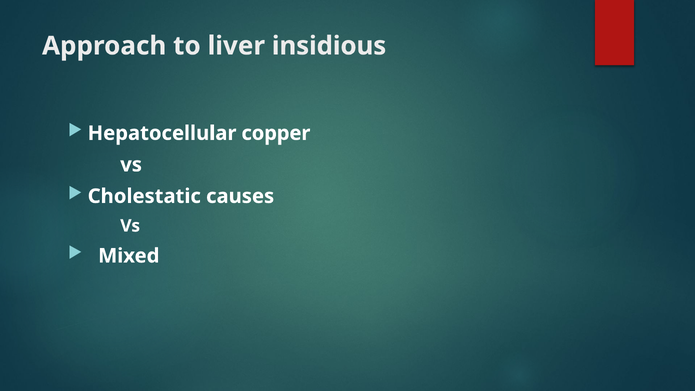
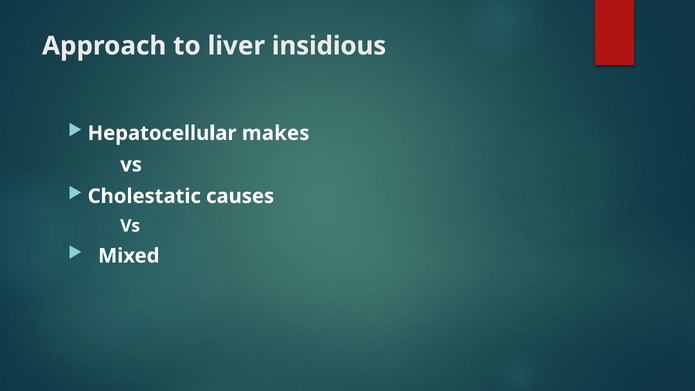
copper: copper -> makes
